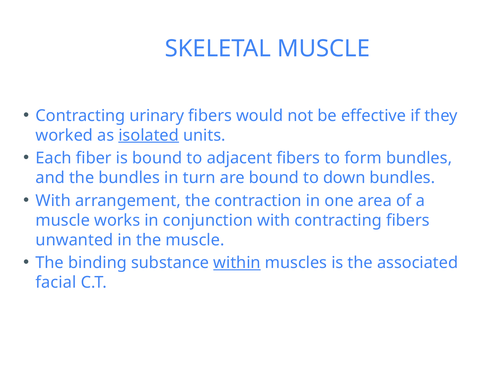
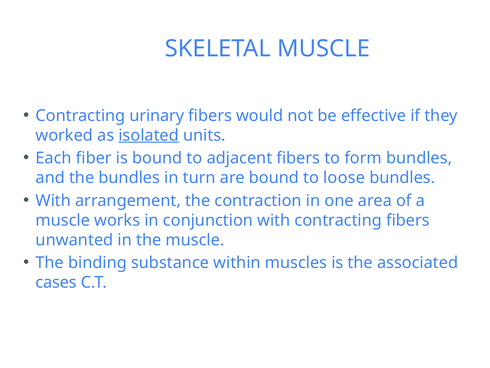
down: down -> loose
within underline: present -> none
facial: facial -> cases
